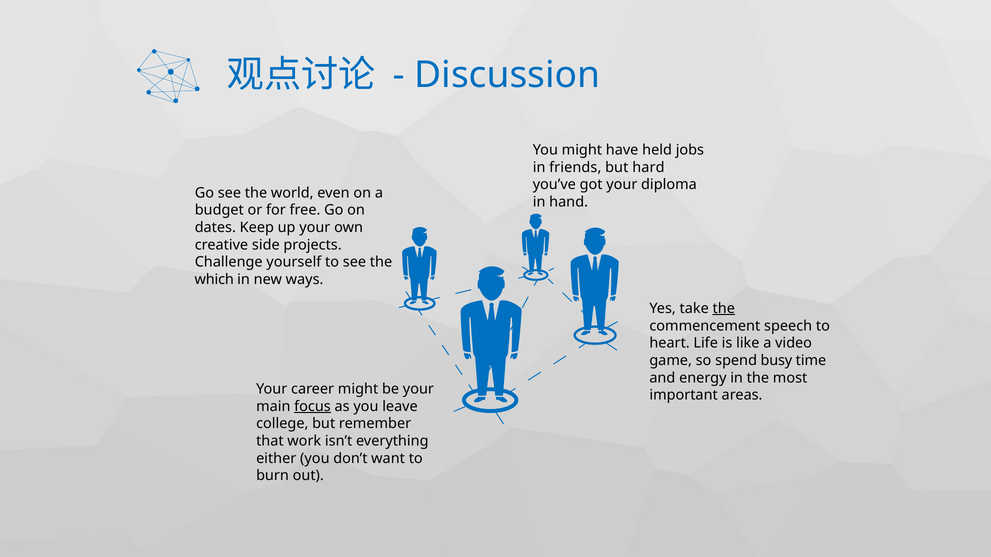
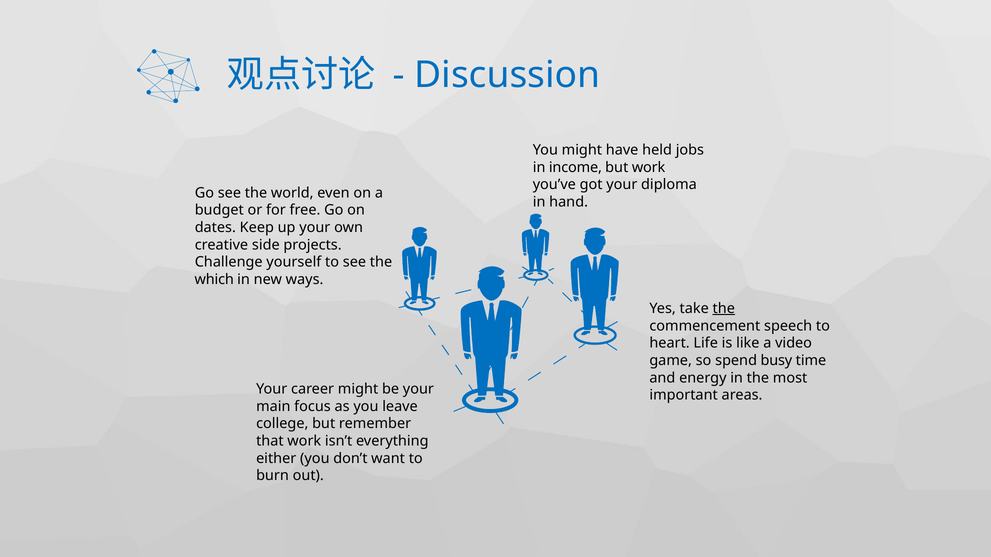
friends: friends -> income
but hard: hard -> work
focus underline: present -> none
